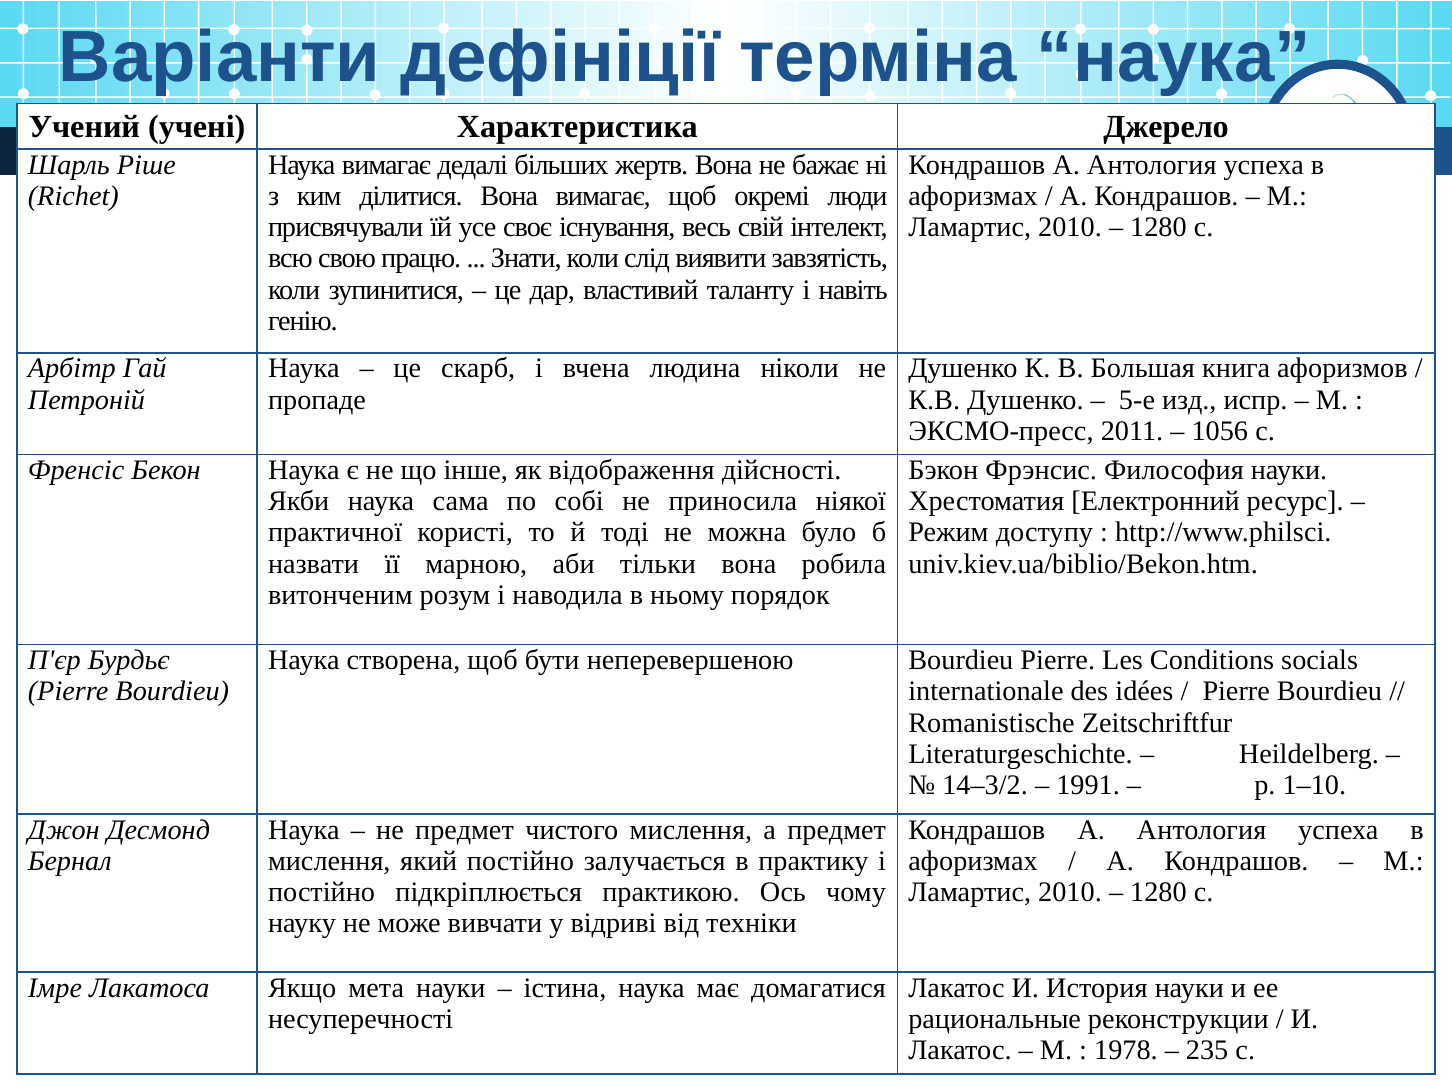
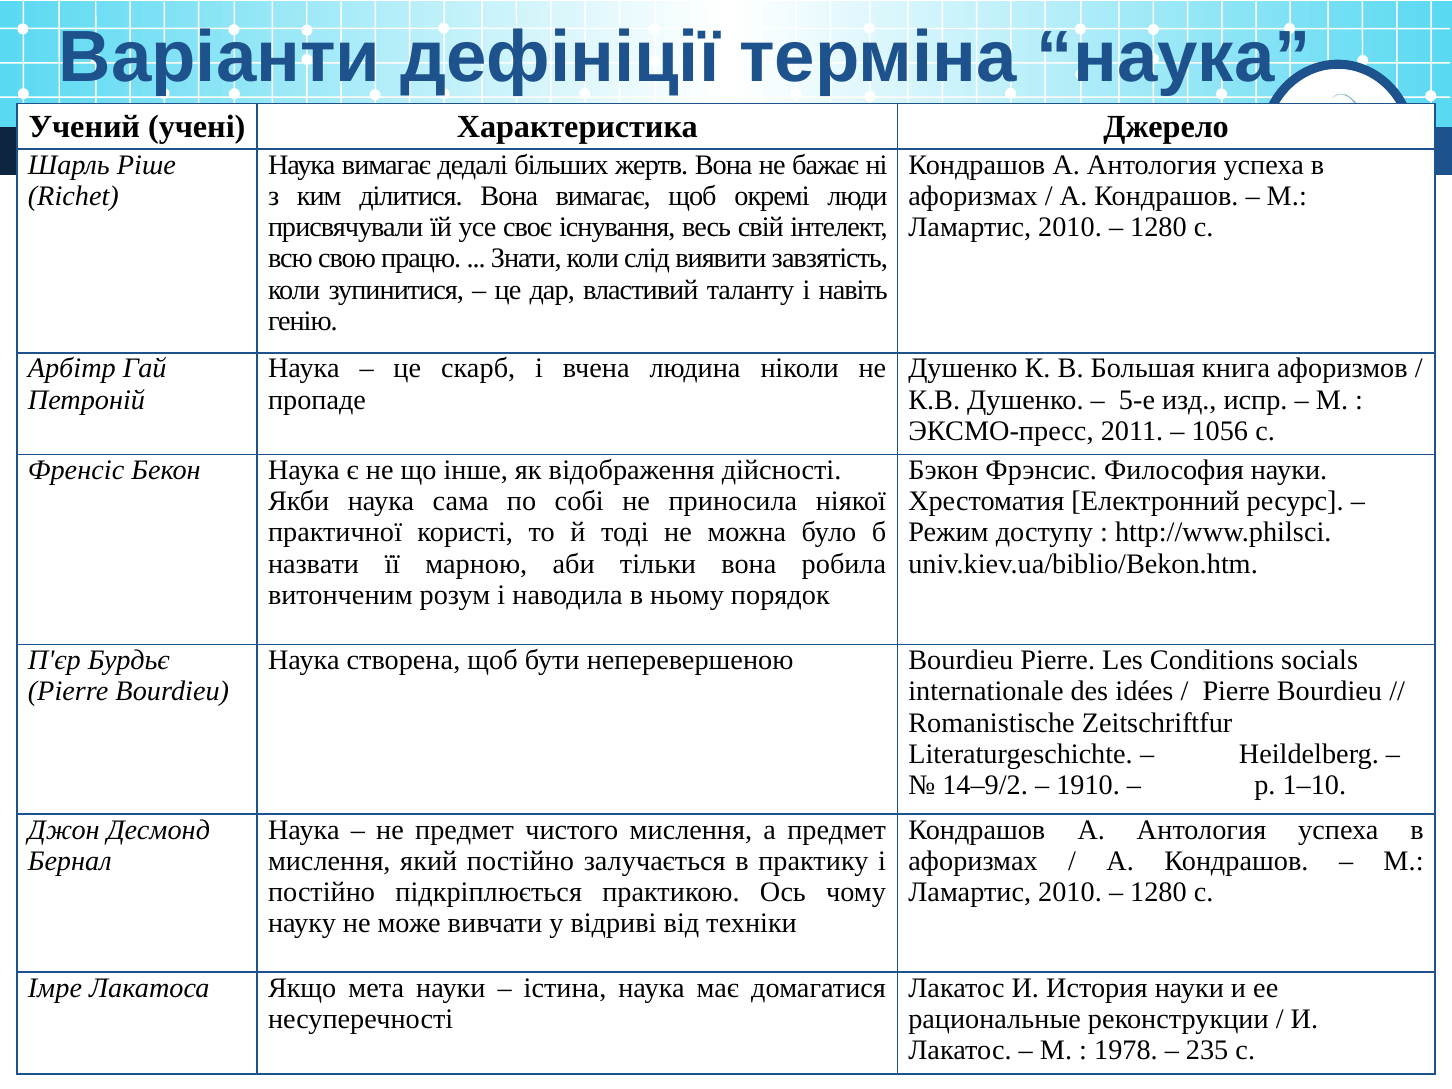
14–3/2: 14–3/2 -> 14–9/2
1991: 1991 -> 1910
